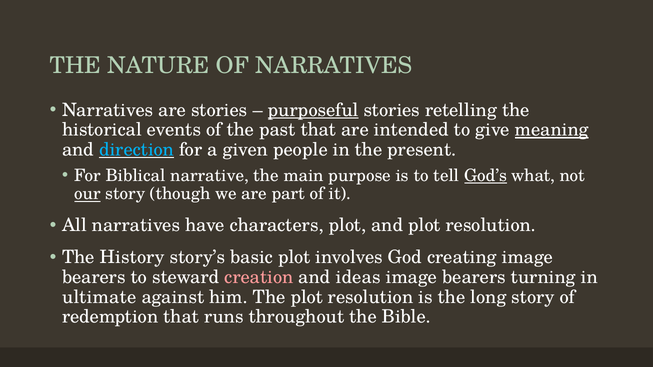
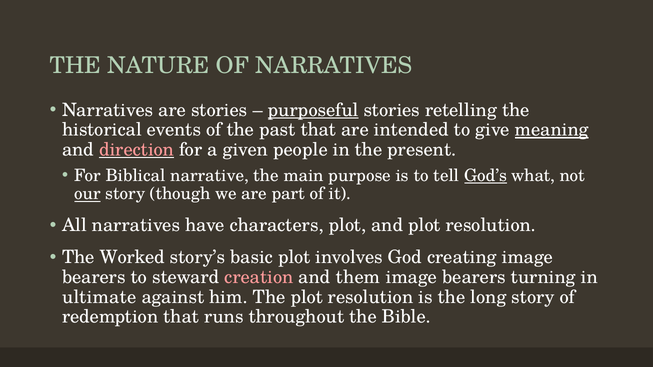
direction colour: light blue -> pink
History: History -> Worked
ideas: ideas -> them
